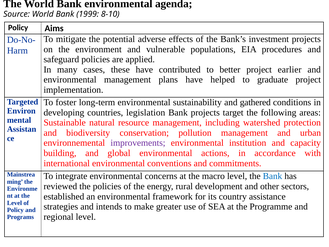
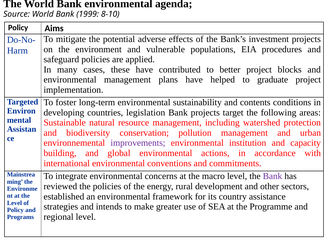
earlier: earlier -> blocks
gathered: gathered -> contents
Bank at (273, 176) colour: blue -> purple
